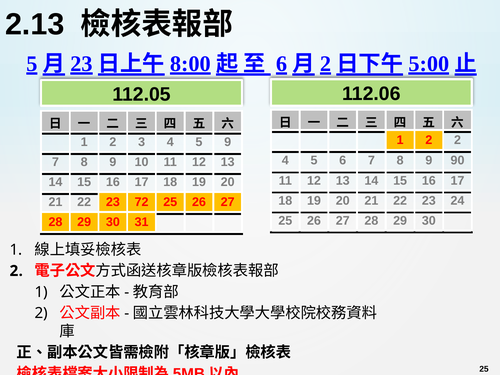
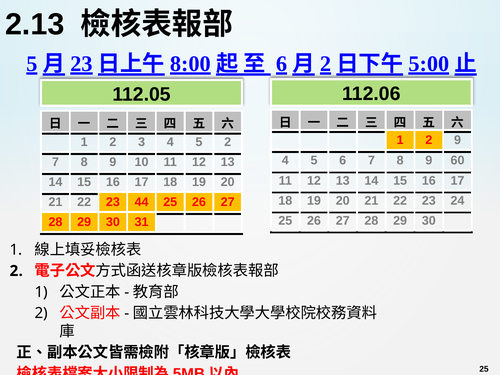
2 2: 2 -> 9
5 9: 9 -> 2
90: 90 -> 60
72: 72 -> 44
